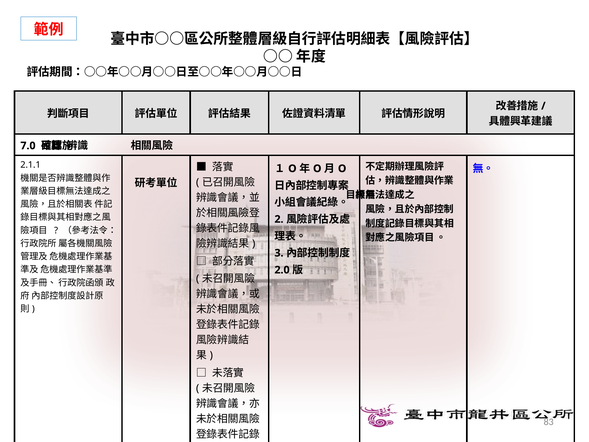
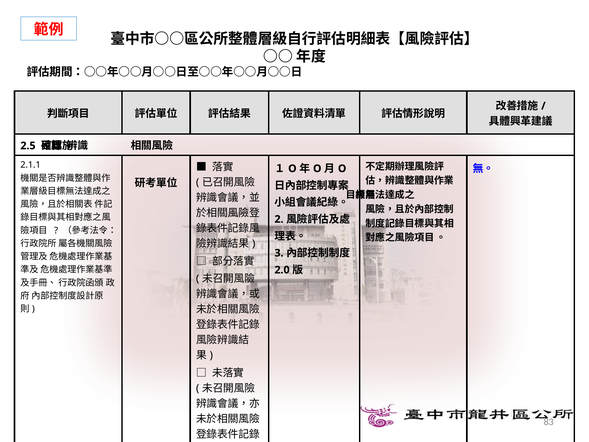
7.0: 7.0 -> 2.5
